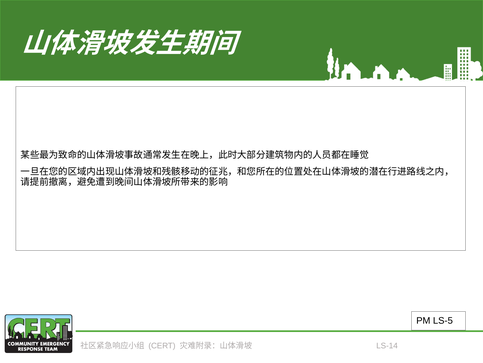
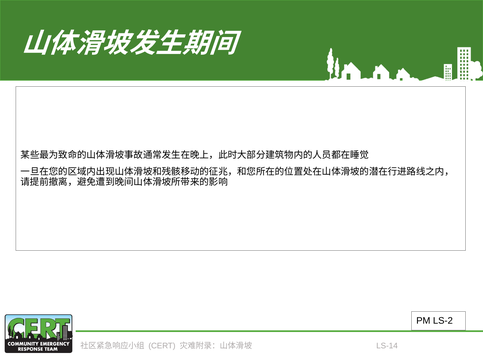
LS-5: LS-5 -> LS-2
